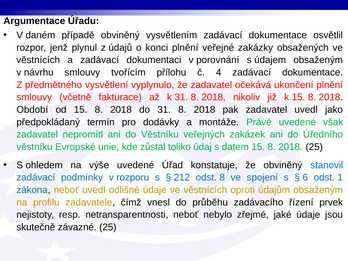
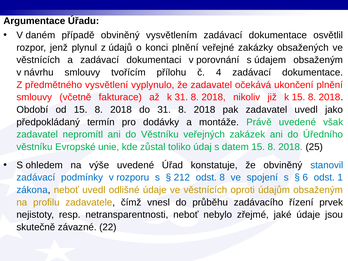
závazné 25: 25 -> 22
